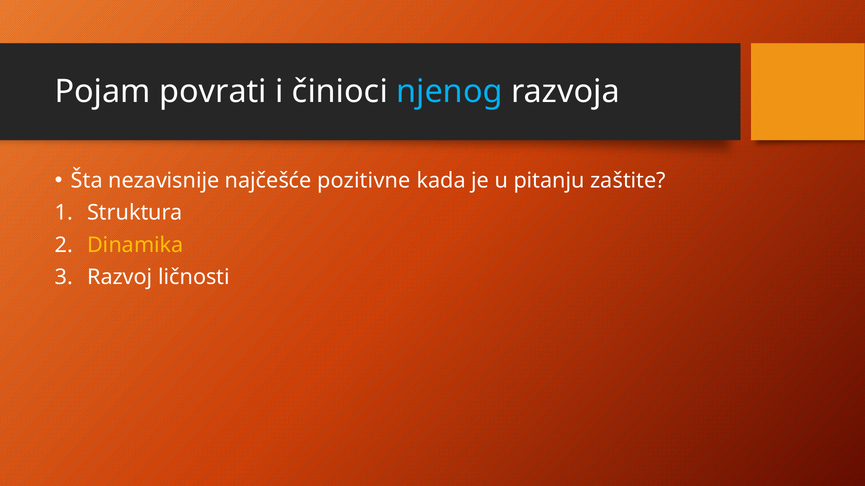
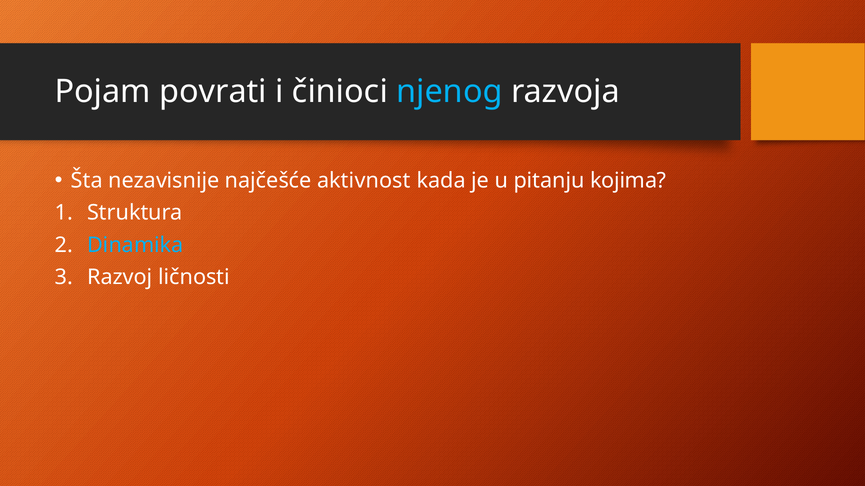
pozitivne: pozitivne -> aktivnost
zaštite: zaštite -> kojima
Dinamika colour: yellow -> light blue
